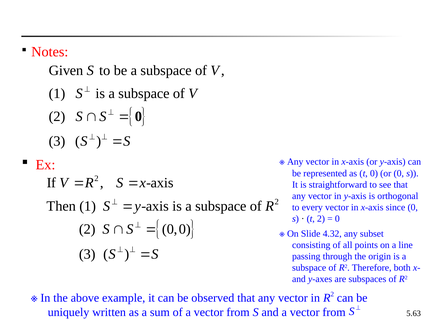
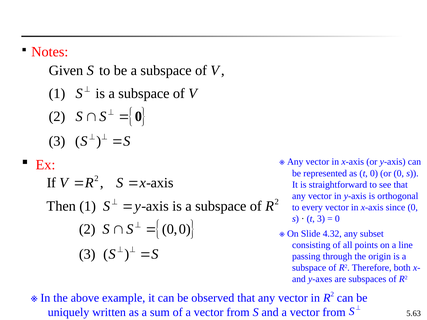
t 2: 2 -> 3
